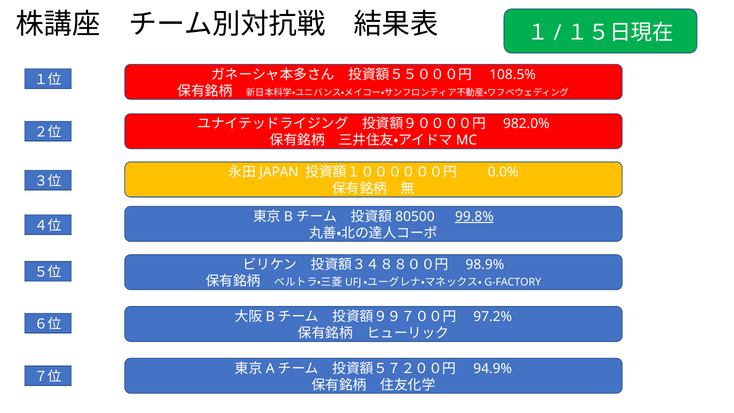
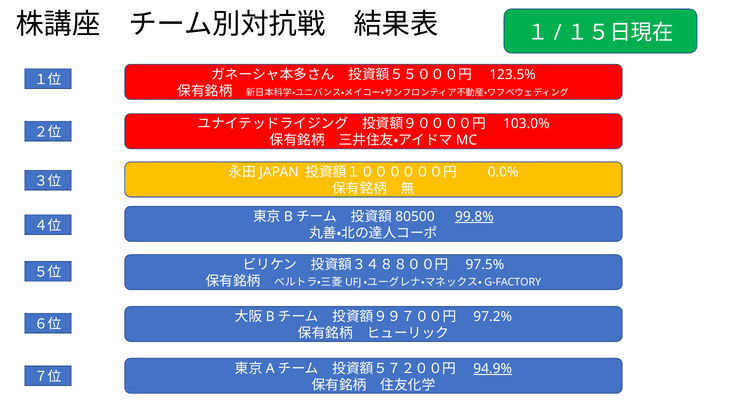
108.5%: 108.5% -> 123.5%
982.0%: 982.0% -> 103.0%
98.9%: 98.9% -> 97.5%
94.9% underline: none -> present
